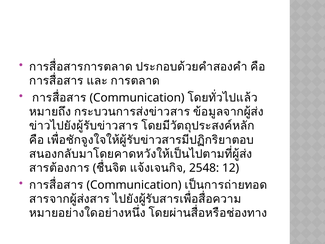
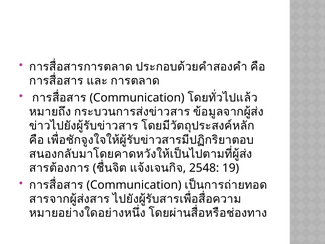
12: 12 -> 19
